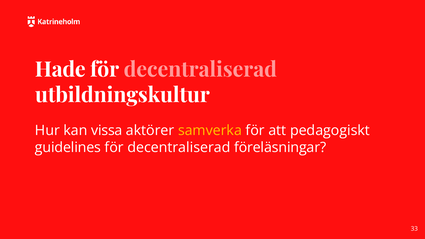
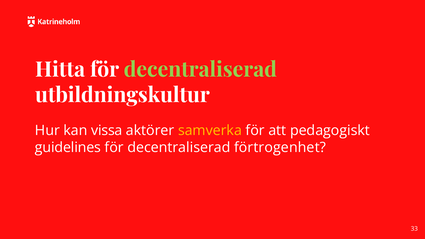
Hade: Hade -> Hitta
decentraliserad at (200, 70) colour: pink -> light green
föreläsningar: föreläsningar -> förtrogenhet
